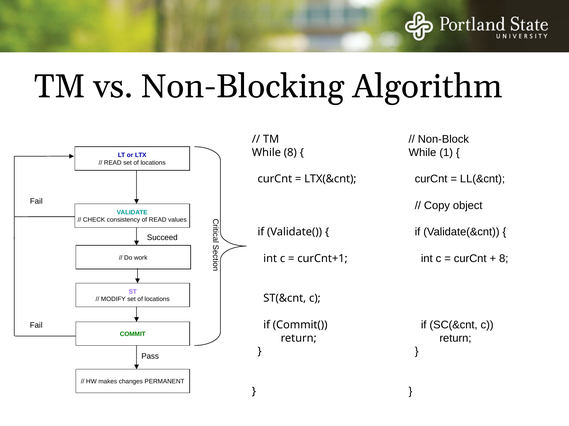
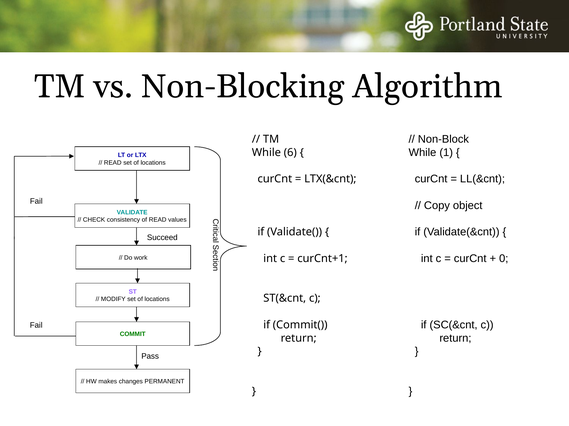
While 8: 8 -> 6
8 at (504, 259): 8 -> 0
